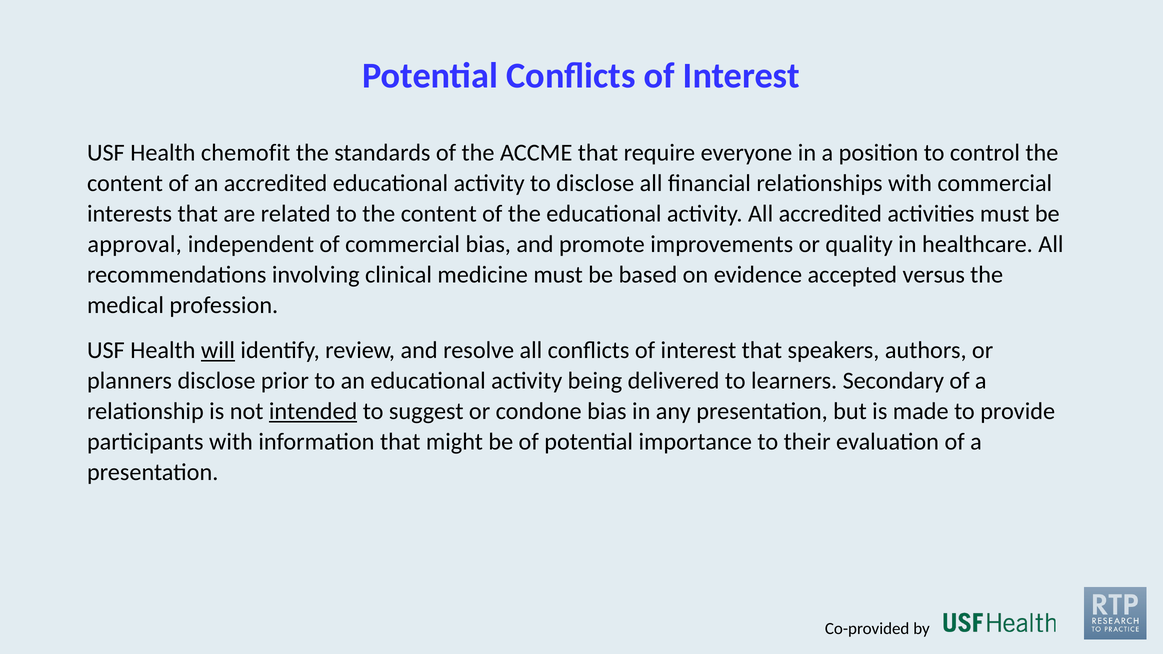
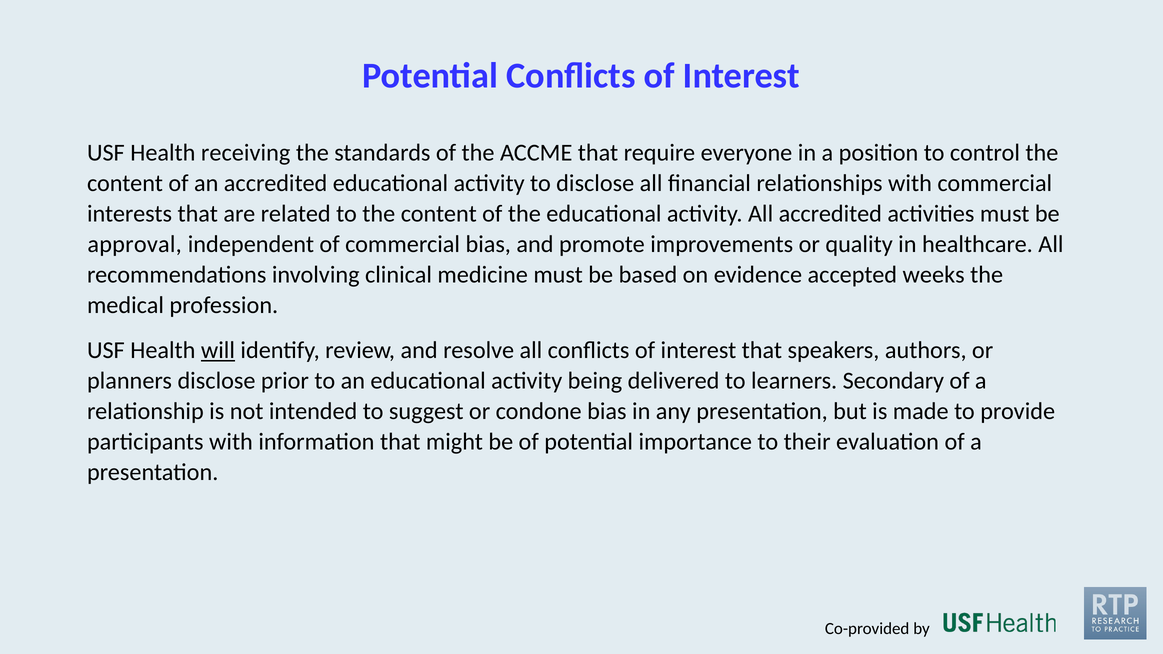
chemofit: chemofit -> receiving
versus: versus -> weeks
intended underline: present -> none
